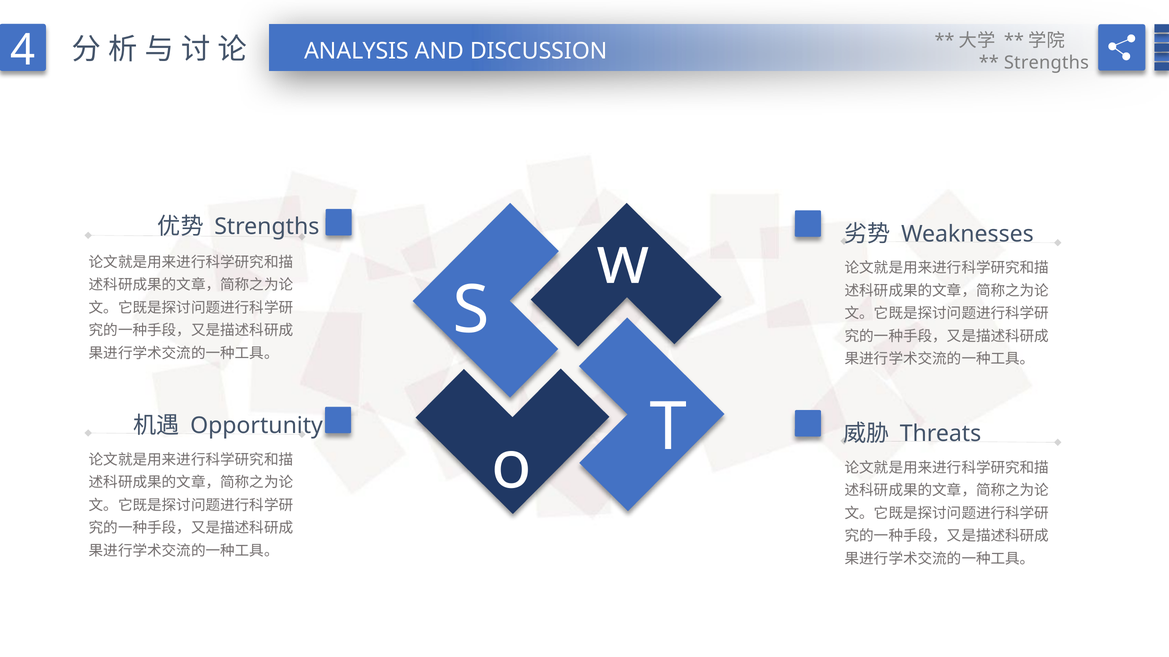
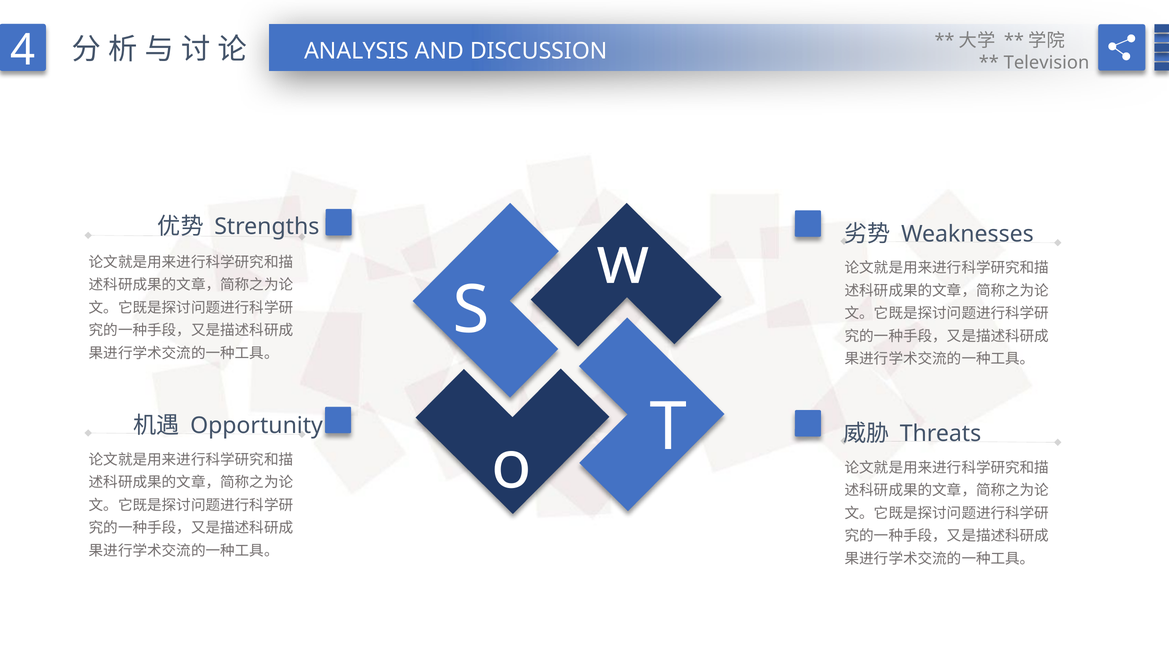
Strengths at (1046, 63): Strengths -> Television
